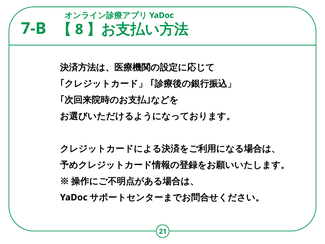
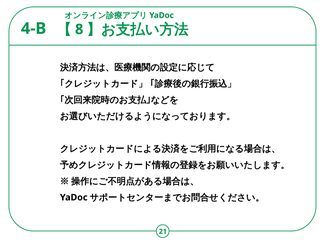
7-B: 7-B -> 4-B
